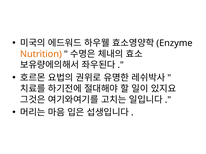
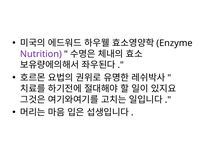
Nutrition colour: orange -> purple
